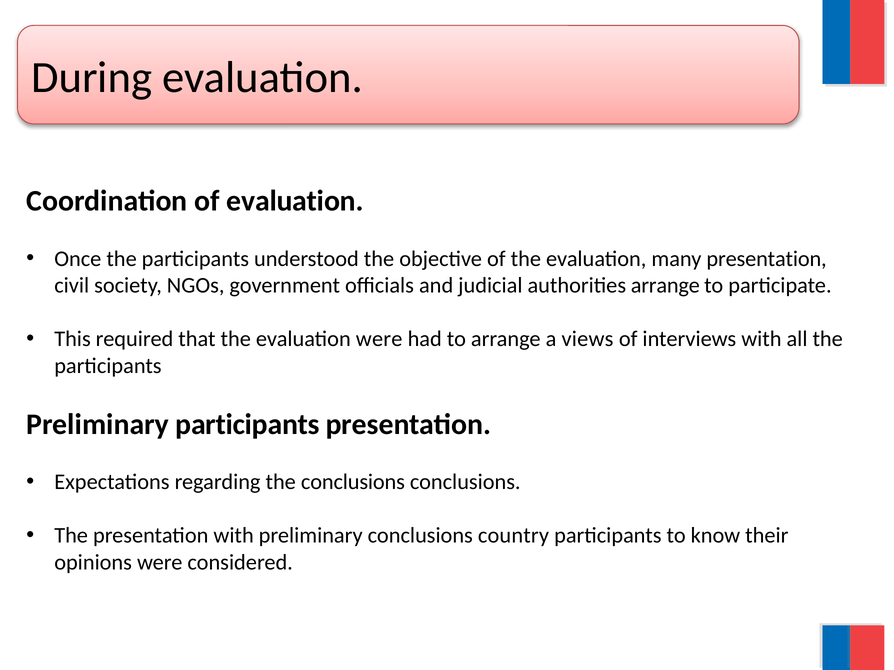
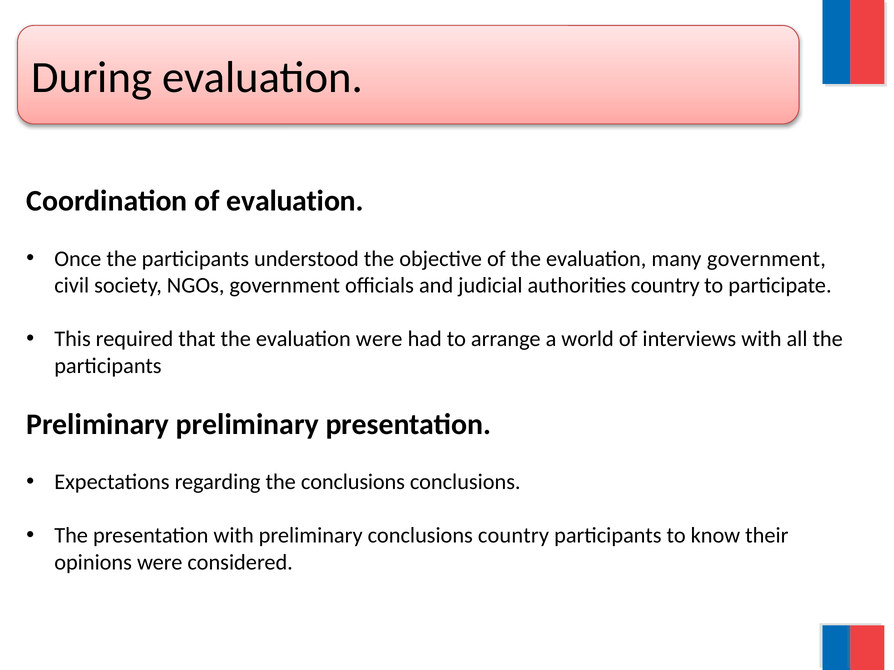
many presentation: presentation -> government
authorities arrange: arrange -> country
views: views -> world
Preliminary participants: participants -> preliminary
